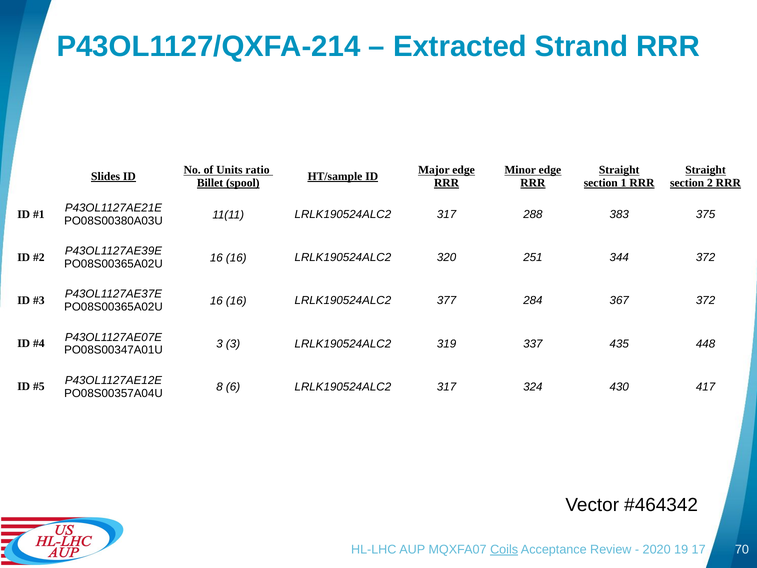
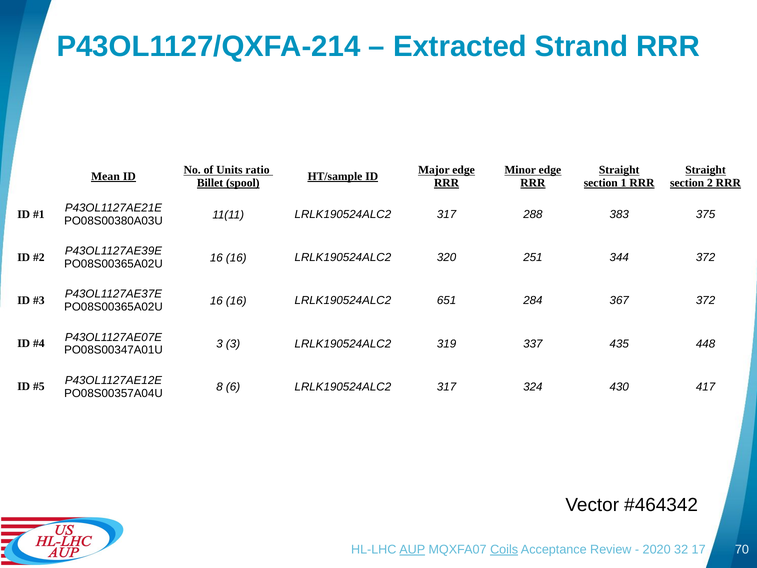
Slides: Slides -> Mean
377: 377 -> 651
AUP underline: none -> present
19: 19 -> 32
